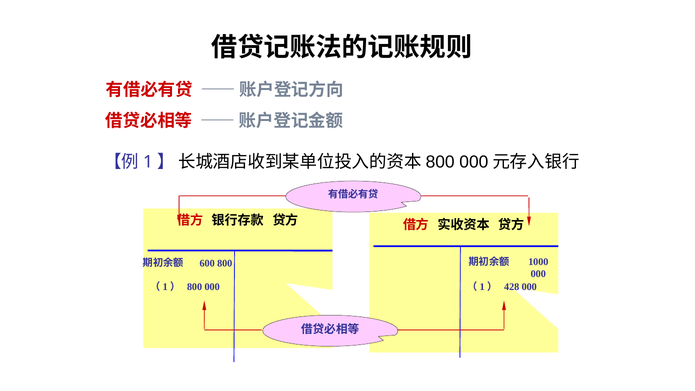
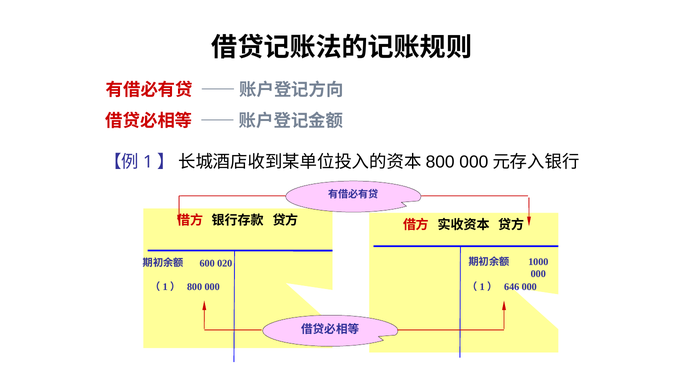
600 800: 800 -> 020
428: 428 -> 646
